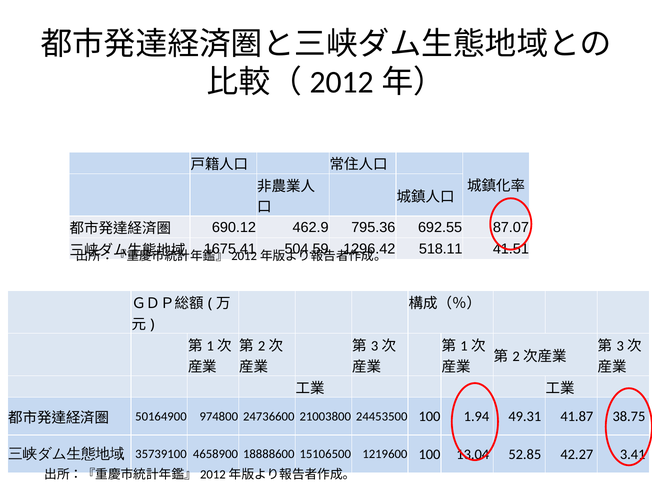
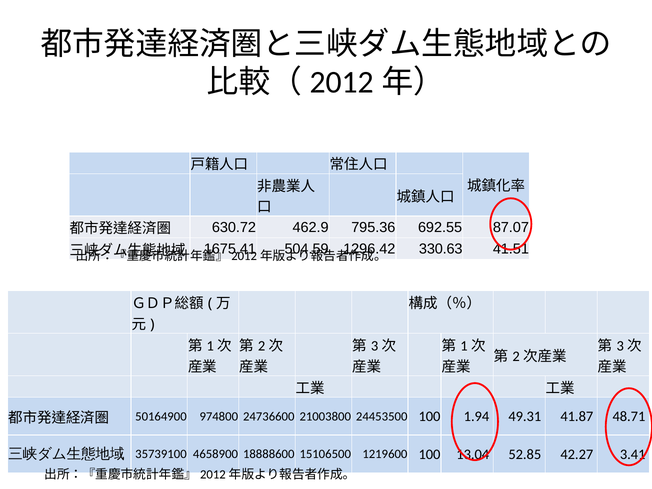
690.12: 690.12 -> 630.72
518.11: 518.11 -> 330.63
38.75: 38.75 -> 48.71
